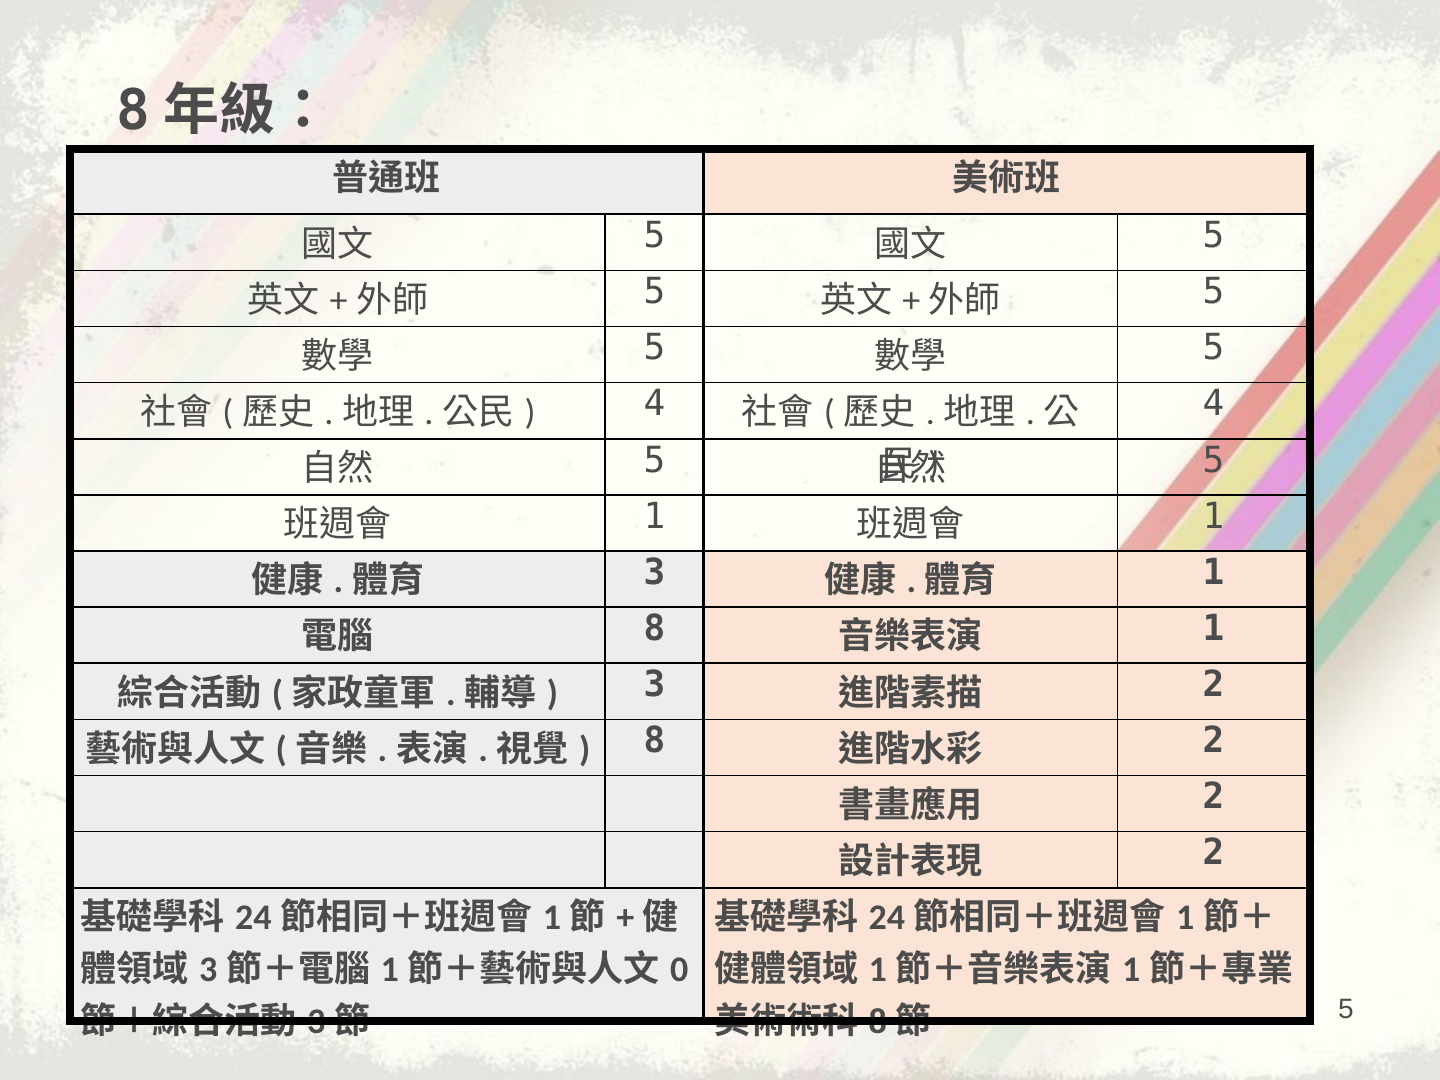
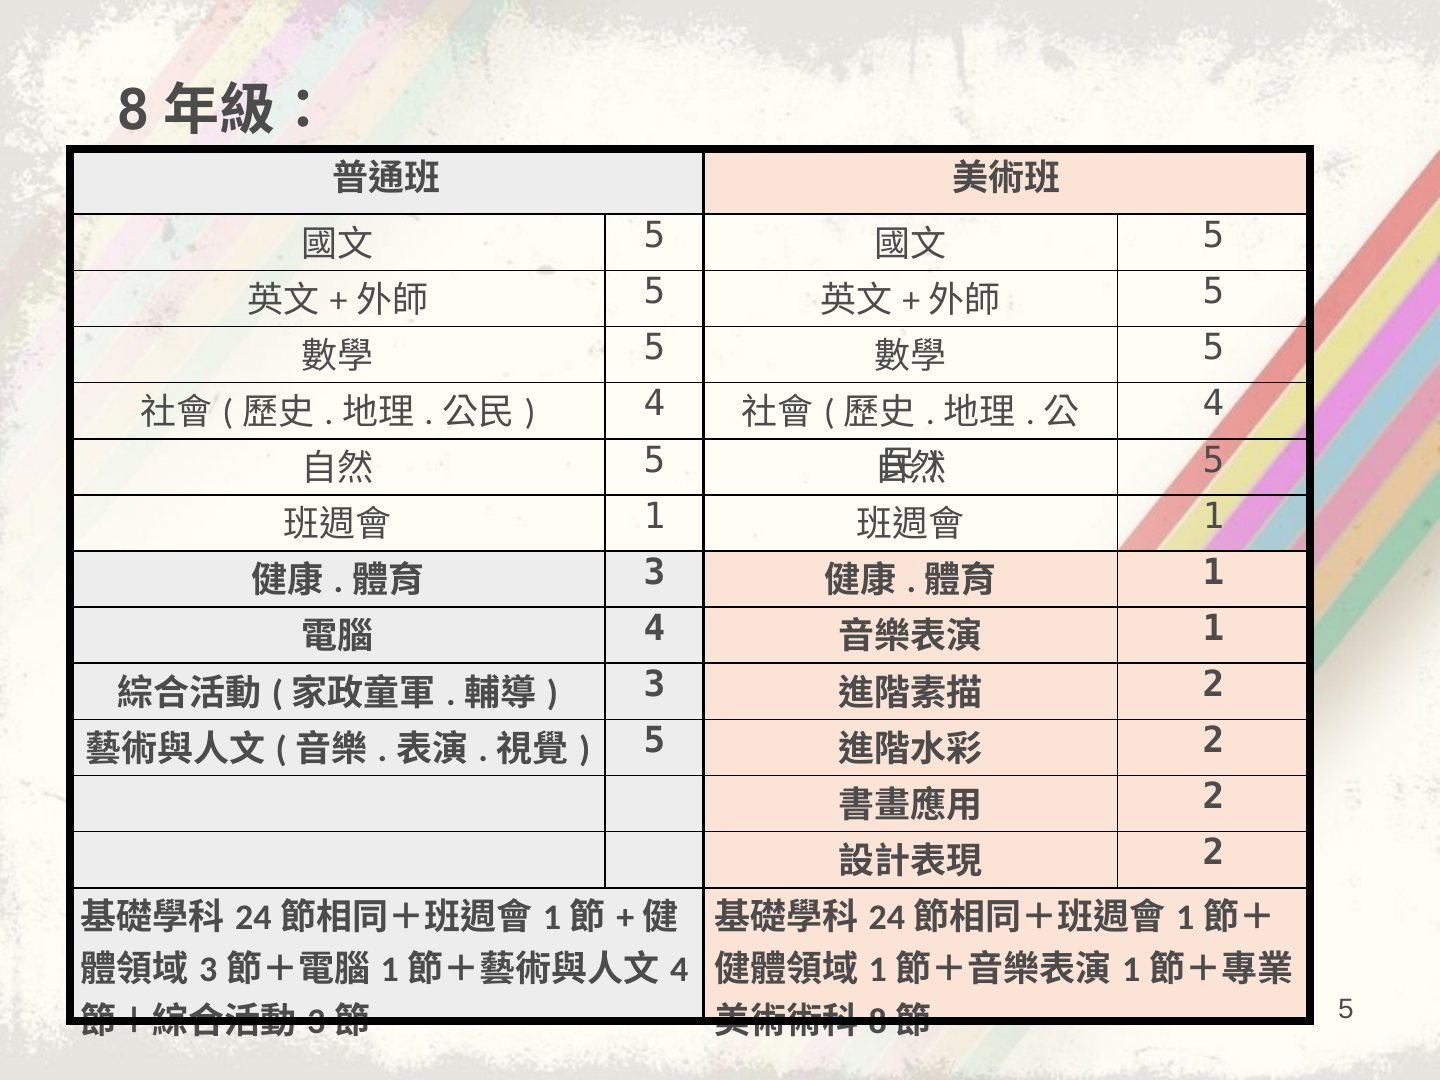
8 at (654, 629): 8 -> 4
8 at (654, 741): 8 -> 5
0 at (679, 970): 0 -> 4
